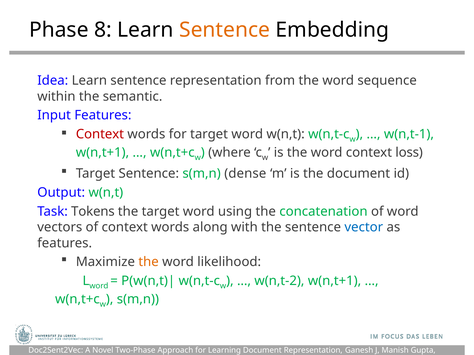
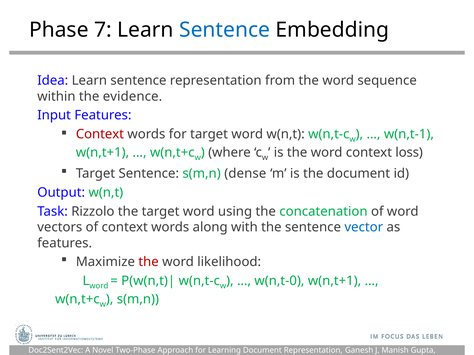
8: 8 -> 7
Sentence at (225, 30) colour: orange -> blue
semantic: semantic -> evidence
Tokens: Tokens -> Rizzolo
the at (149, 262) colour: orange -> red
w(n,t-2: w(n,t-2 -> w(n,t-0
